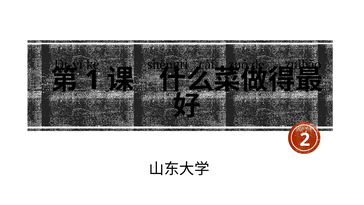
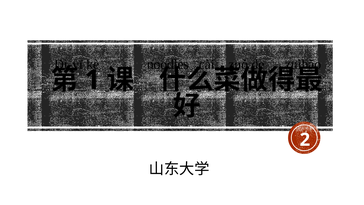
shēngrì: shēngrì -> noodles
